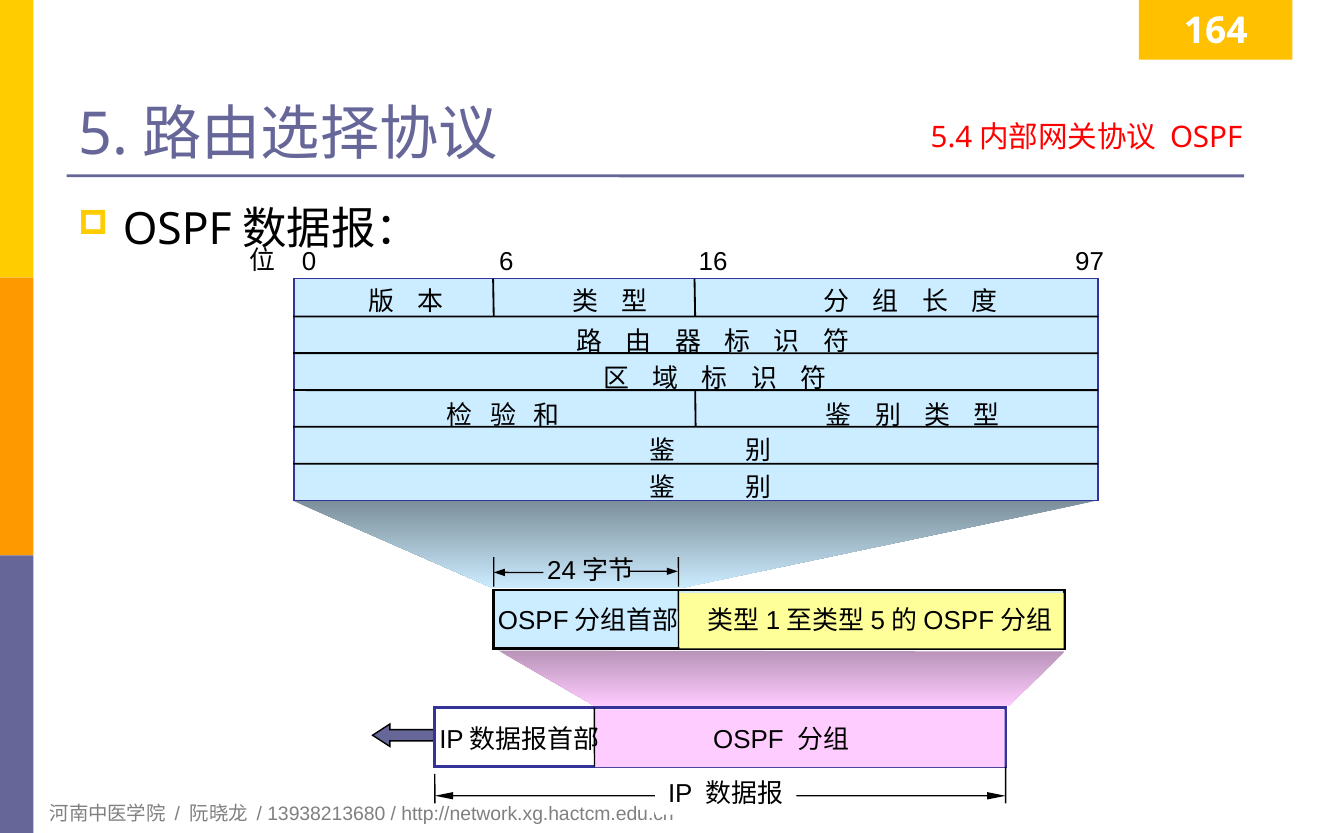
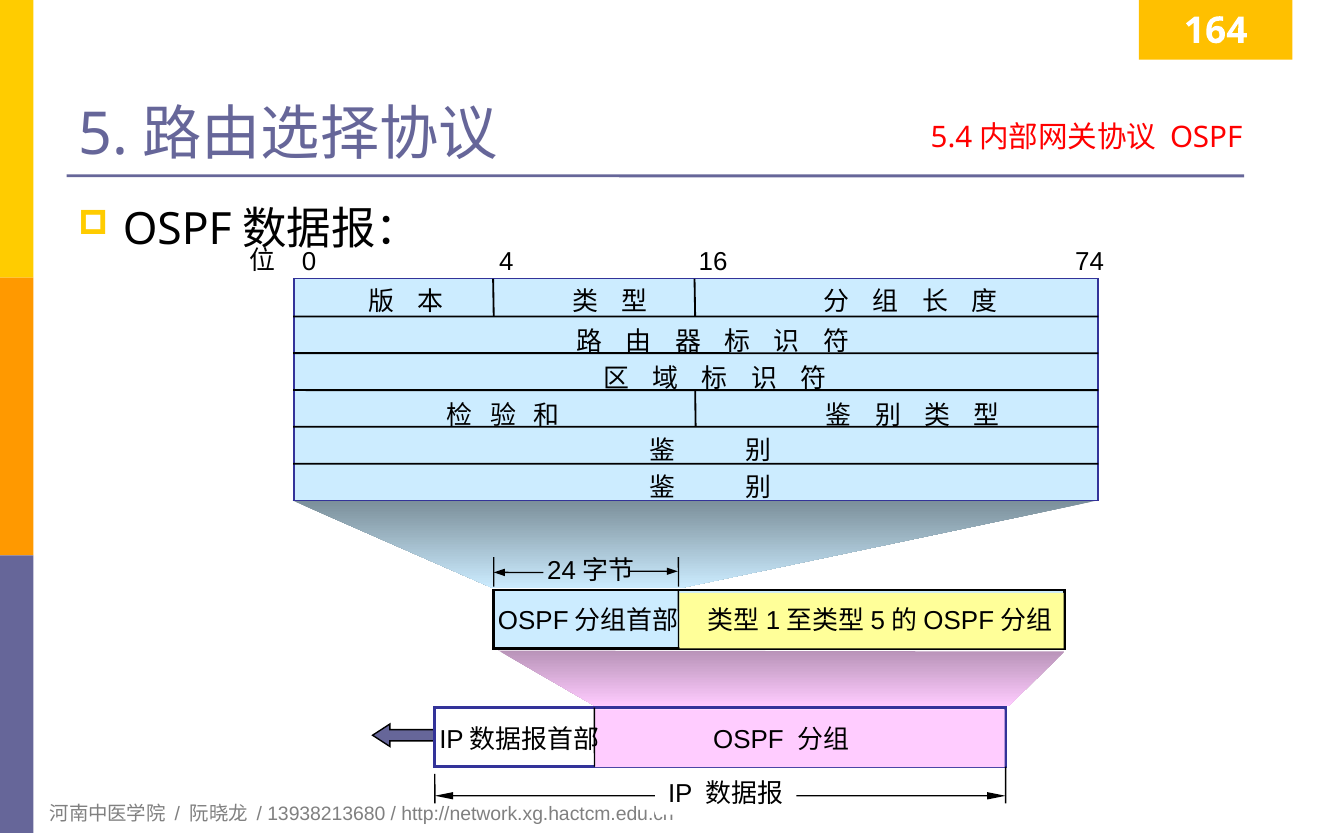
6: 6 -> 4
97: 97 -> 74
